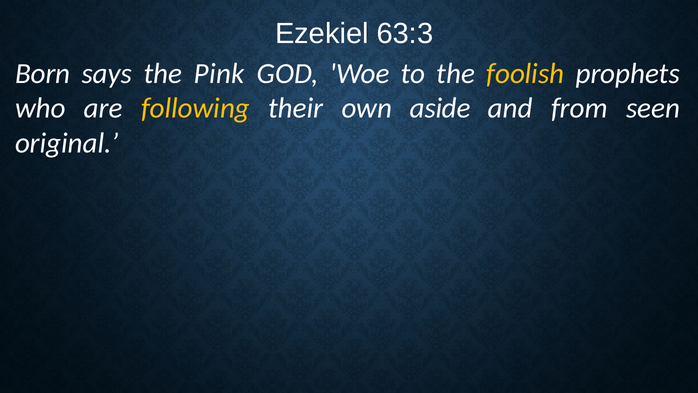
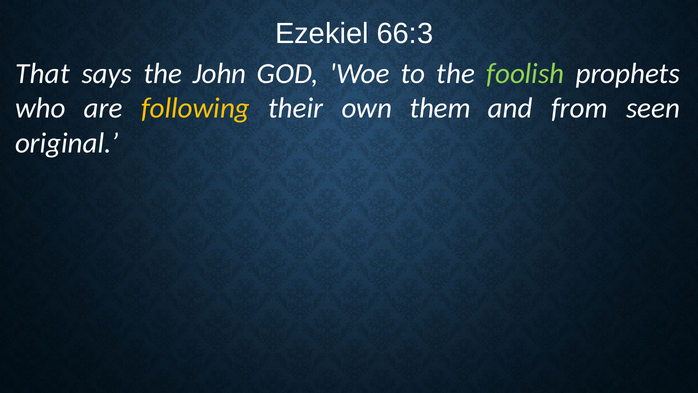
63:3: 63:3 -> 66:3
Born: Born -> That
Pink: Pink -> John
foolish colour: yellow -> light green
aside: aside -> them
